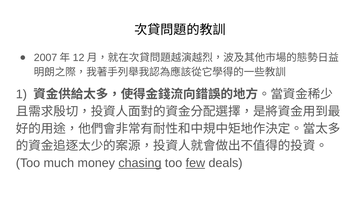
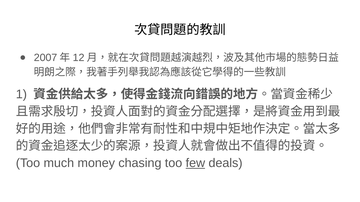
chasing underline: present -> none
